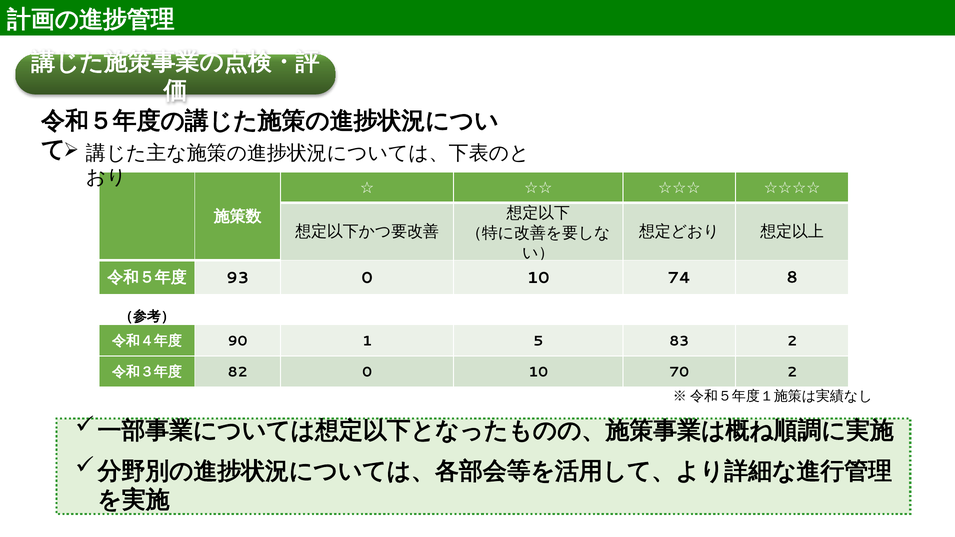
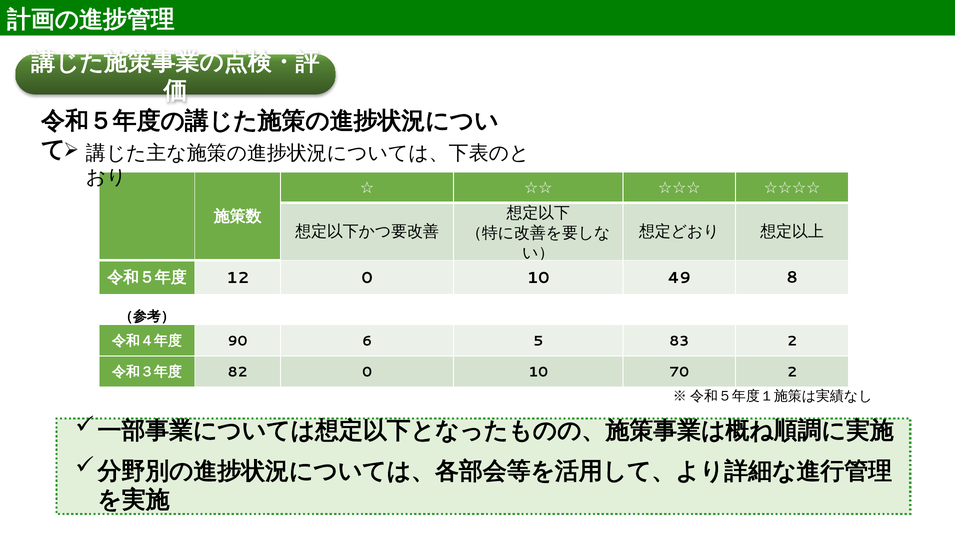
93: 93 -> 12
74: 74 -> 49
1: 1 -> 6
